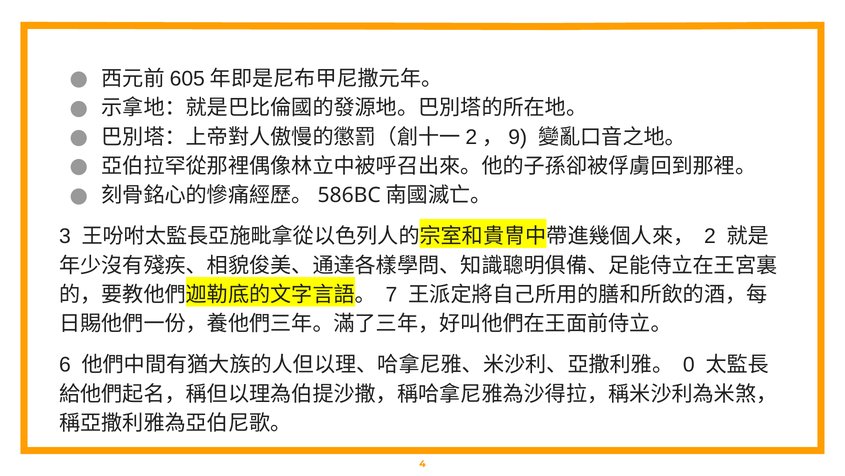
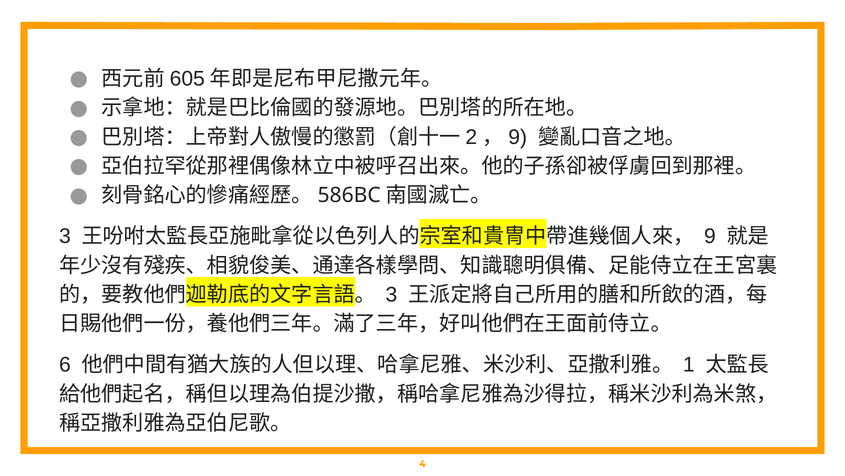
2: 2 -> 9
7 at (391, 294): 7 -> 3
0: 0 -> 1
